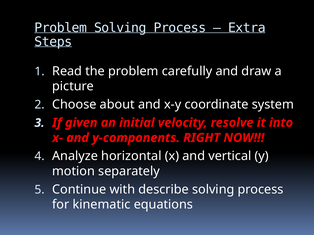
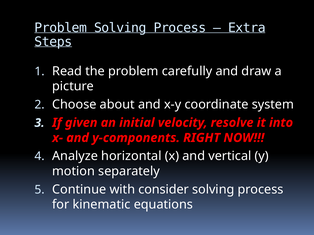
describe: describe -> consider
